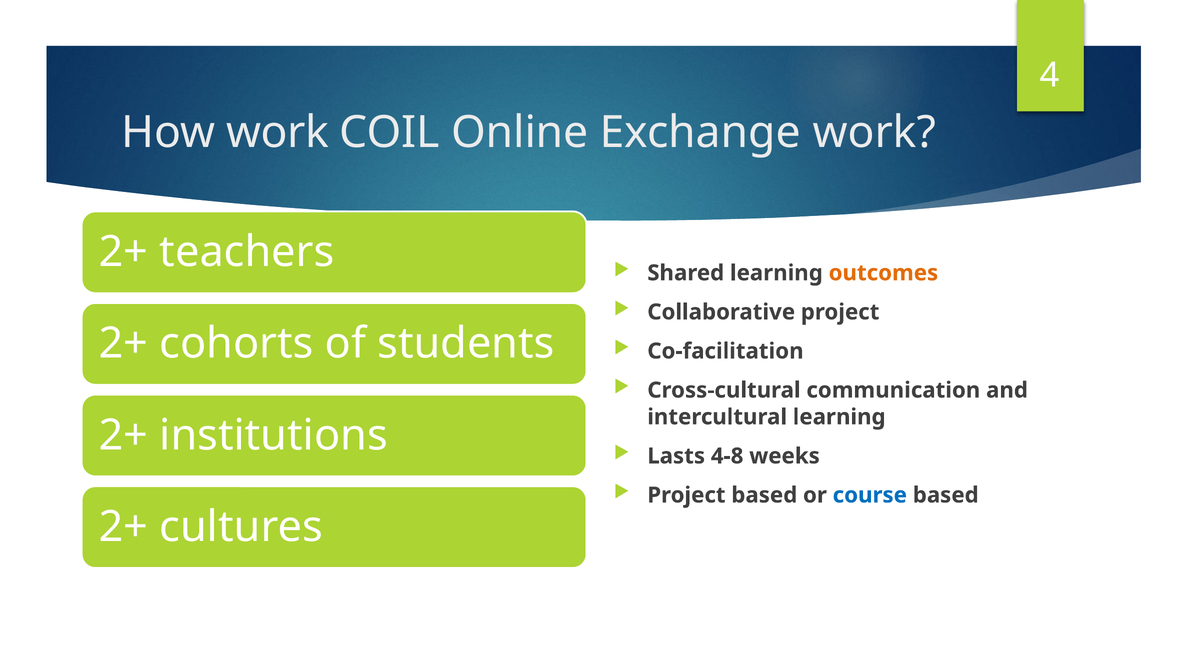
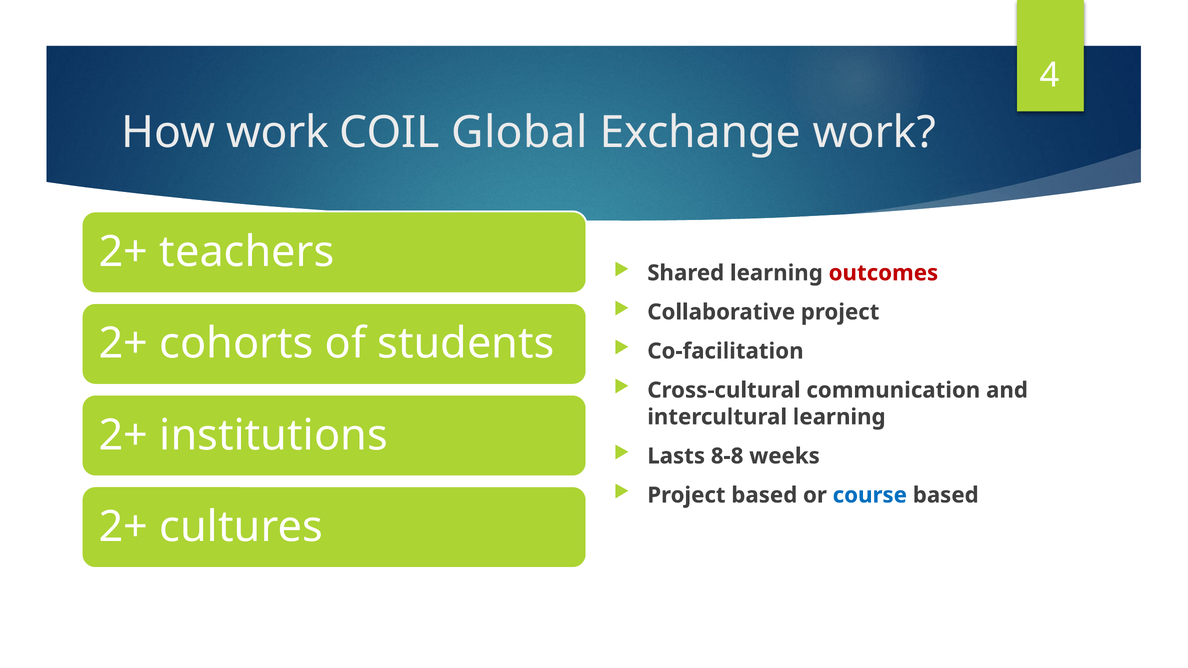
Online: Online -> Global
outcomes colour: orange -> red
4-8: 4-8 -> 8-8
